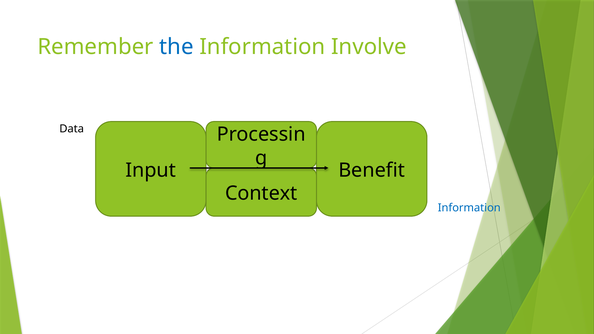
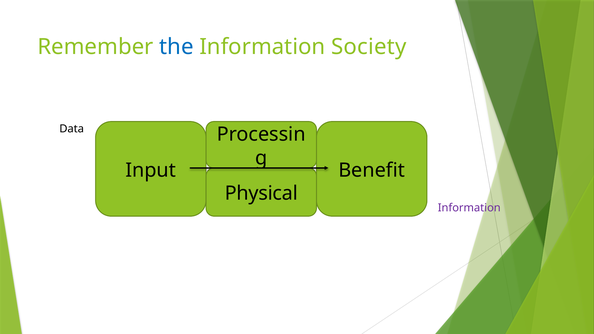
Involve: Involve -> Society
Context: Context -> Physical
Information at (469, 208) colour: blue -> purple
